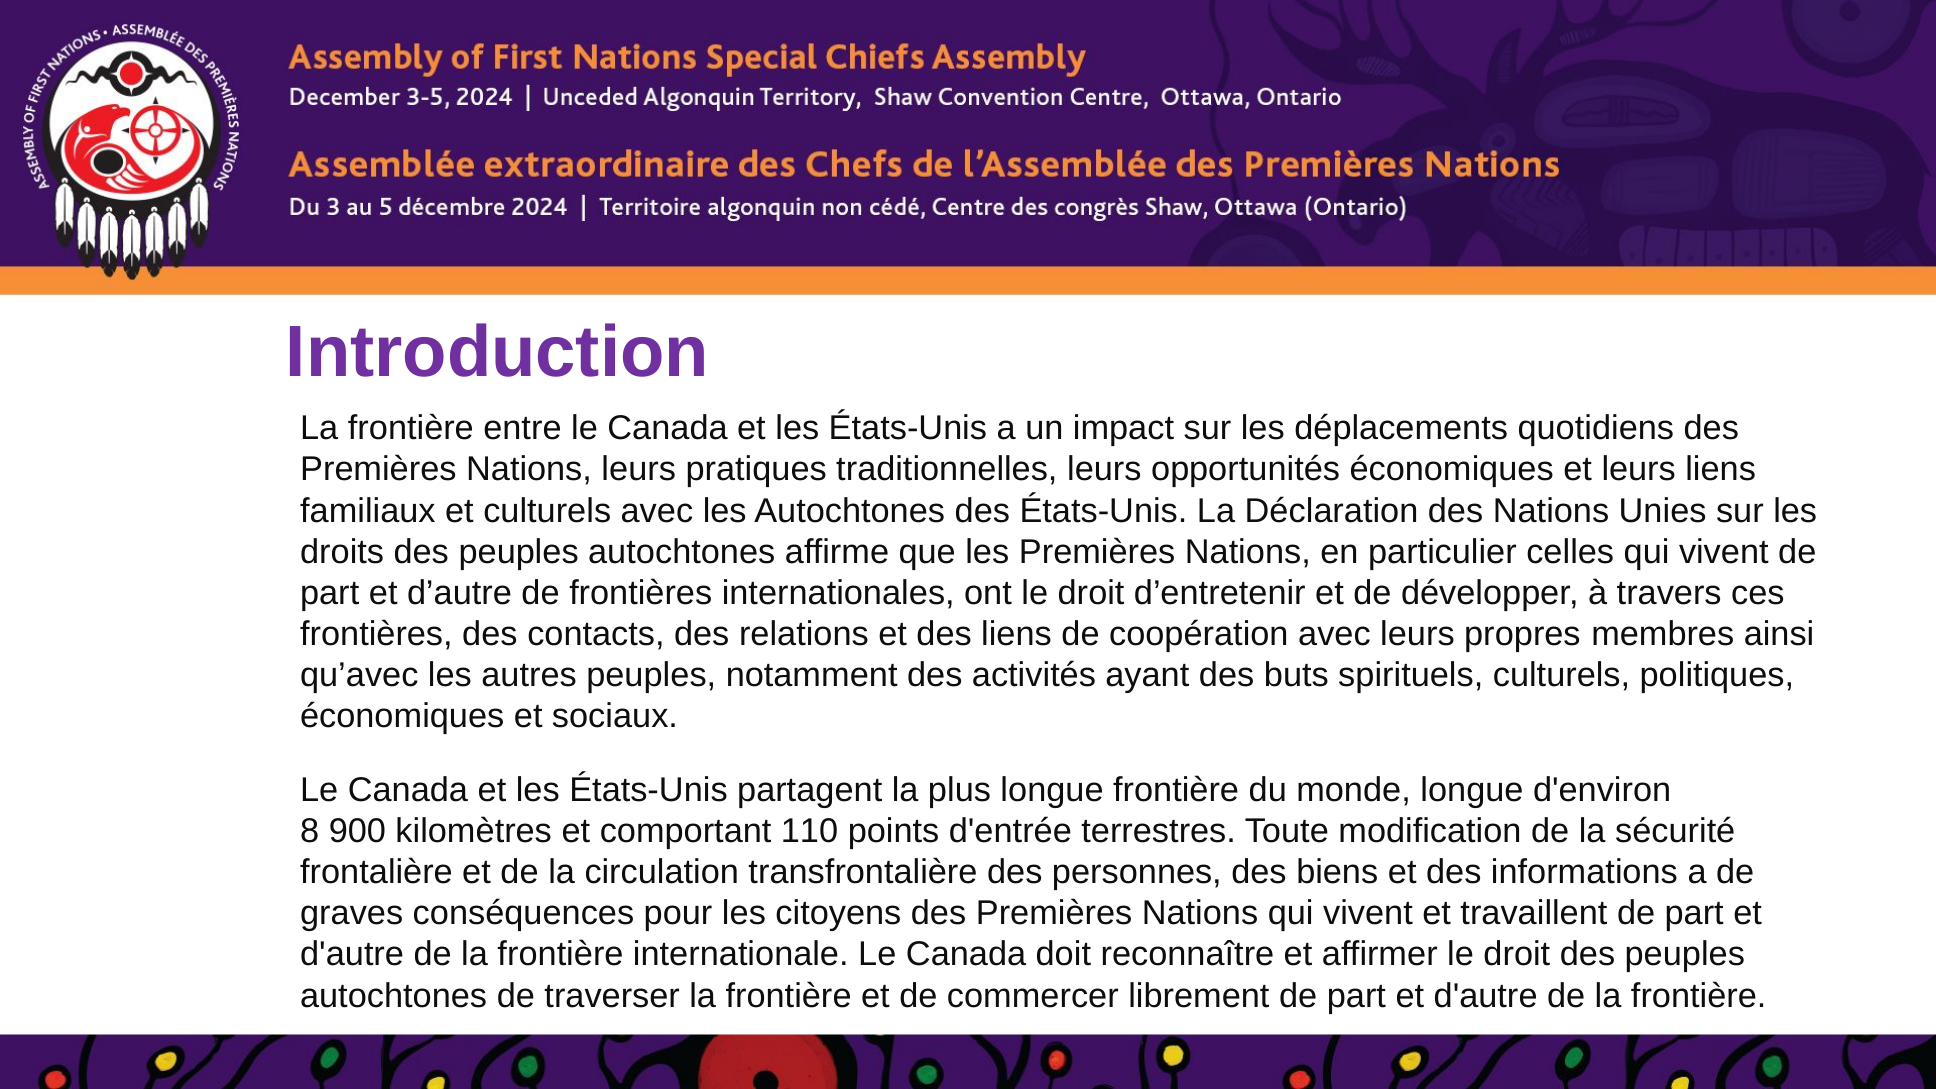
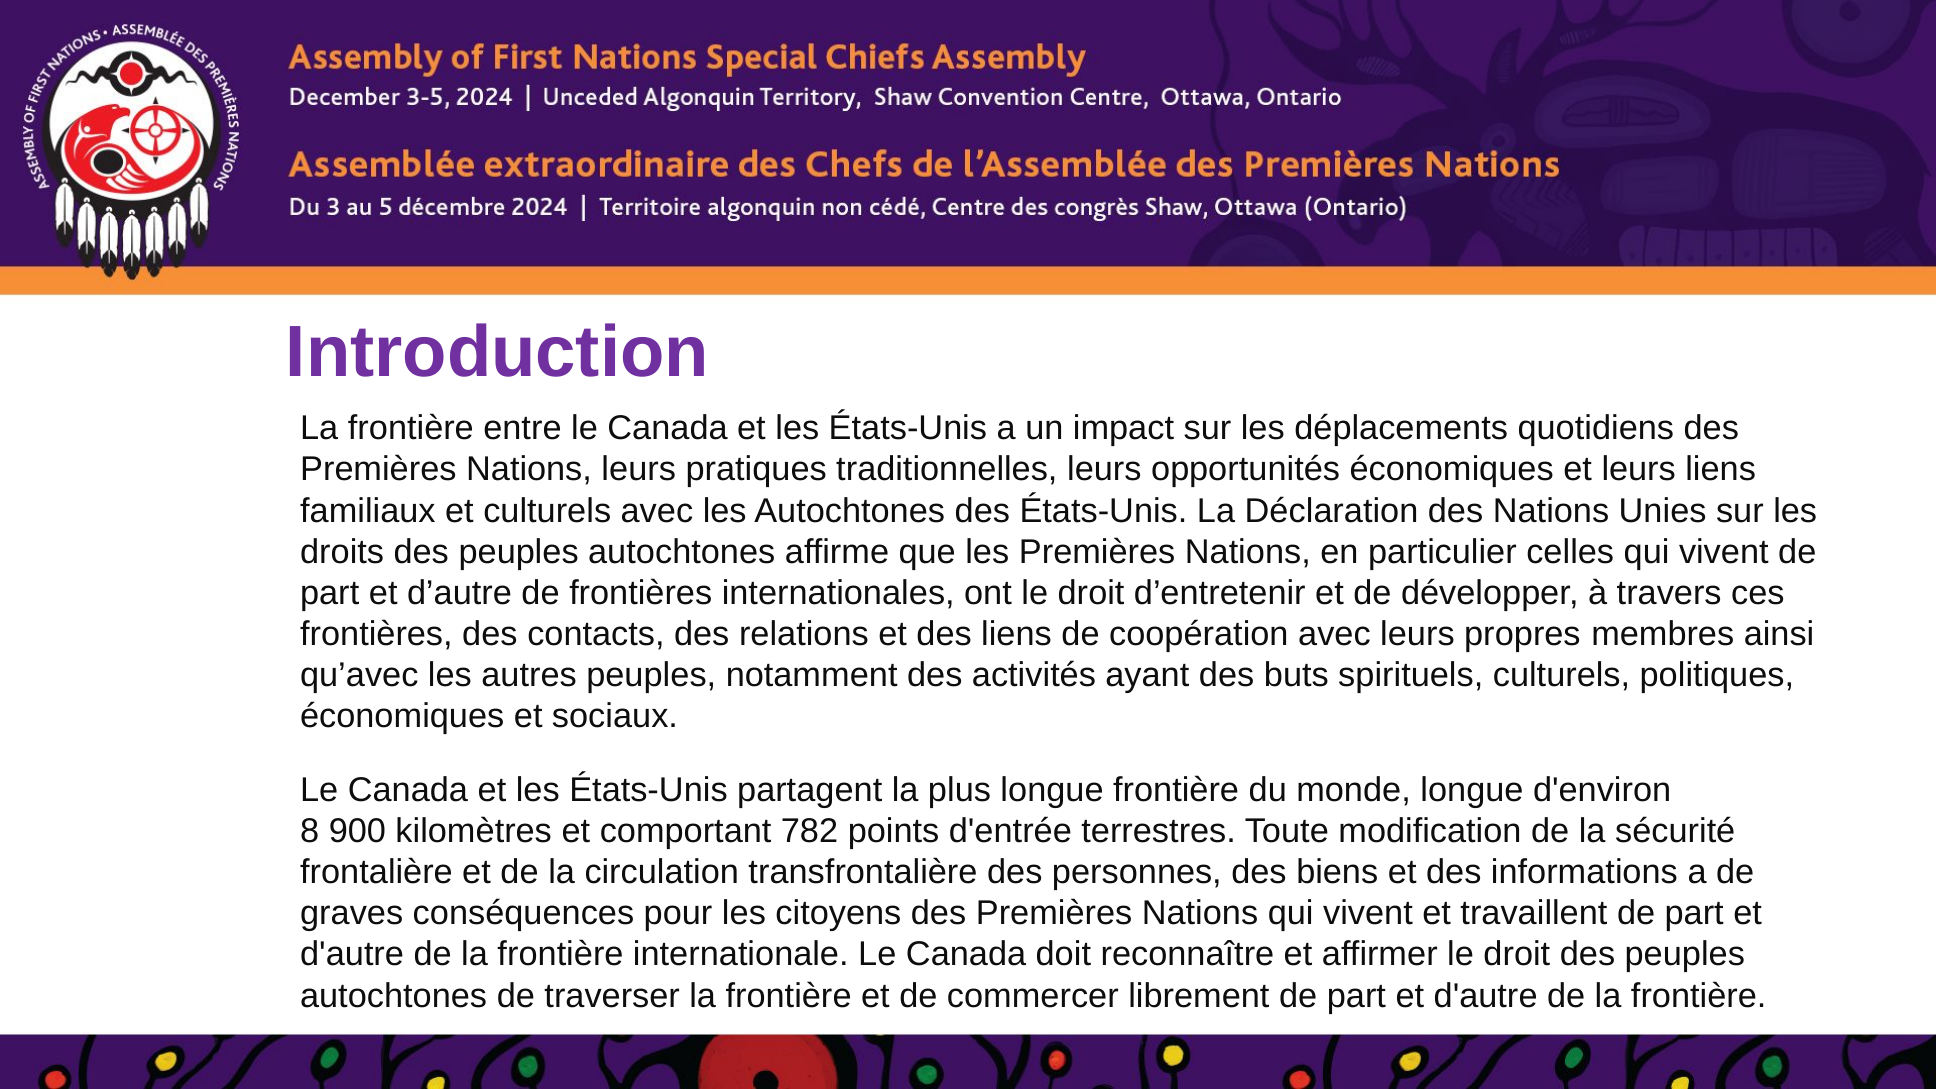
110: 110 -> 782
